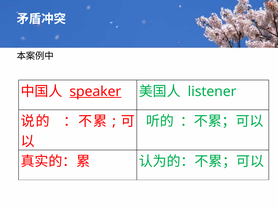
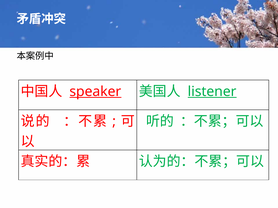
listener underline: none -> present
